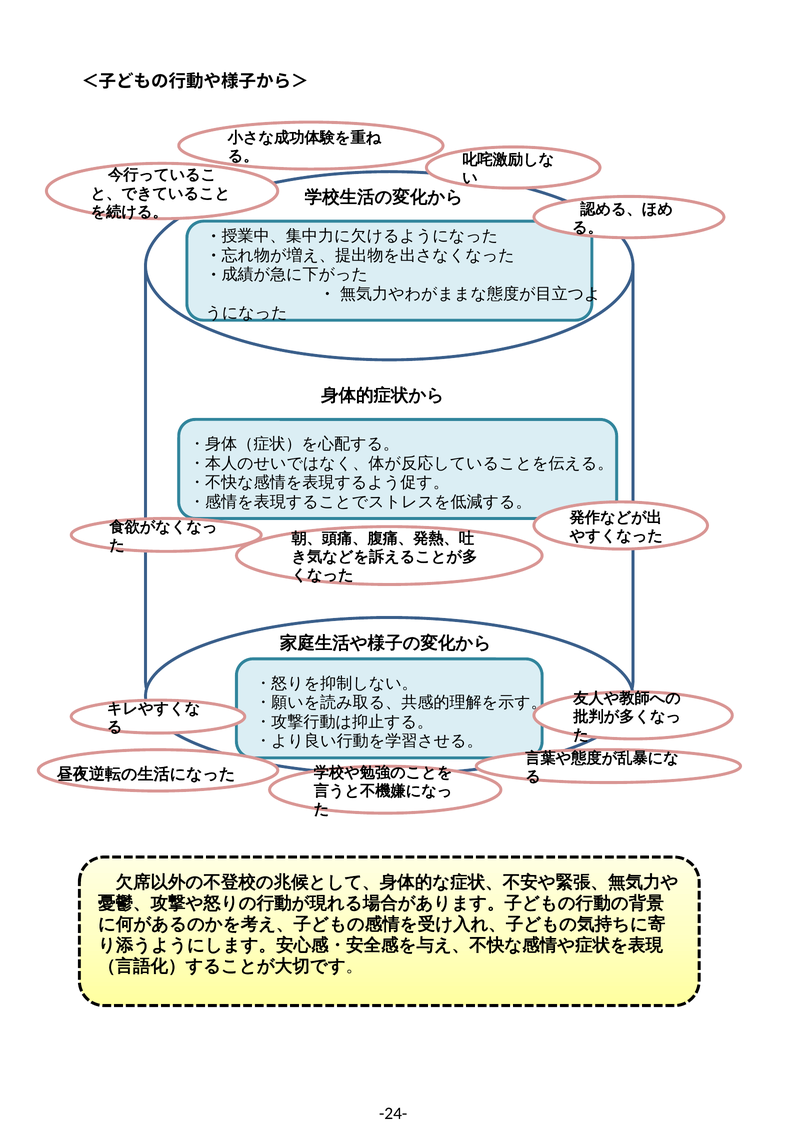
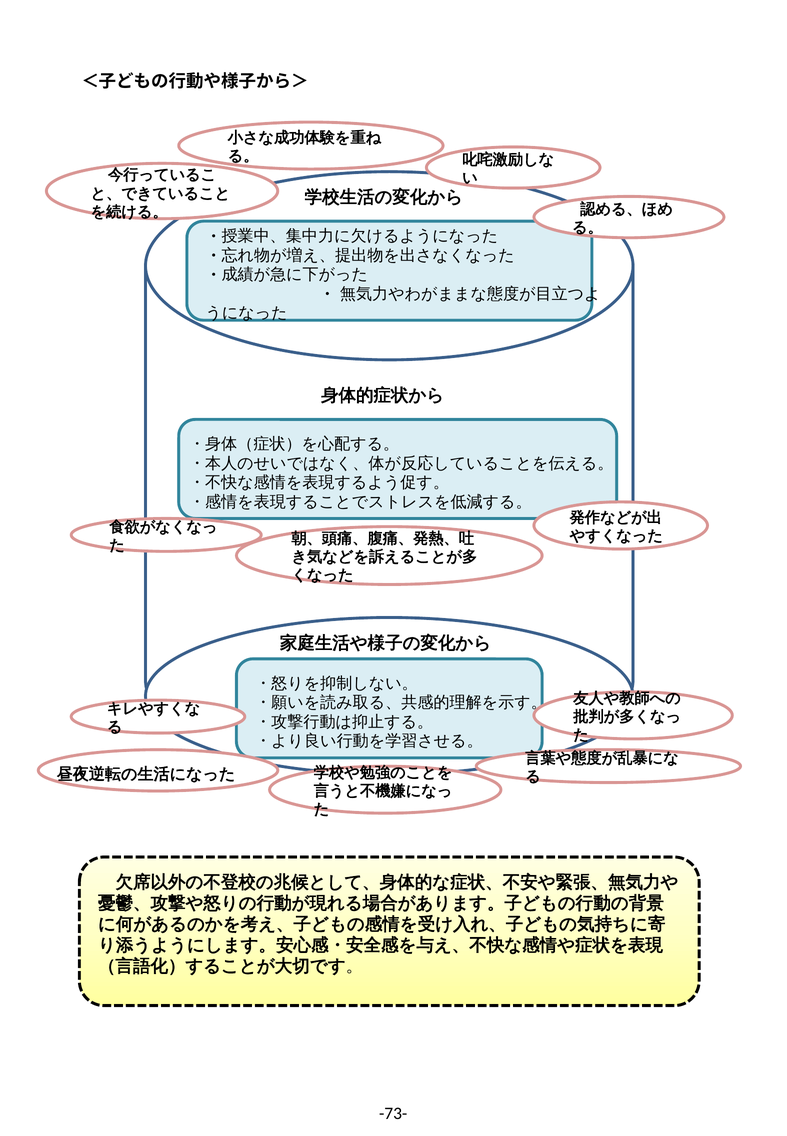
-24-: -24- -> -73-
